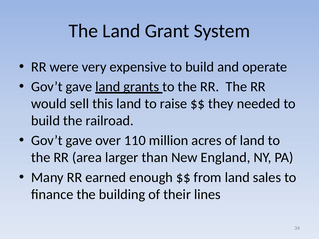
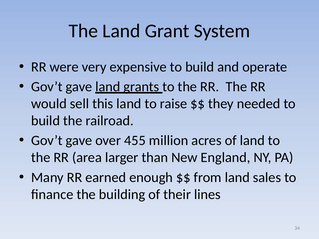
110: 110 -> 455
